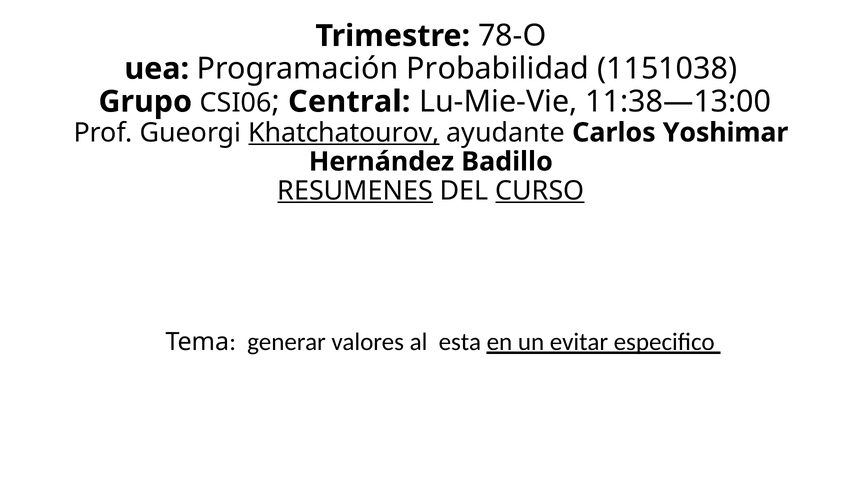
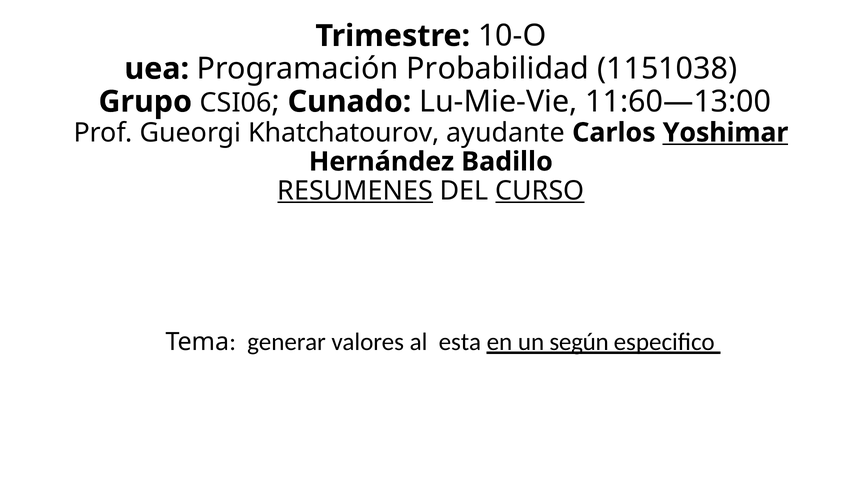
78-O: 78-O -> 10-O
Central: Central -> Cunado
11:38—13:00: 11:38—13:00 -> 11:60—13:00
Khatchatourov underline: present -> none
Yoshimar underline: none -> present
evitar: evitar -> según
